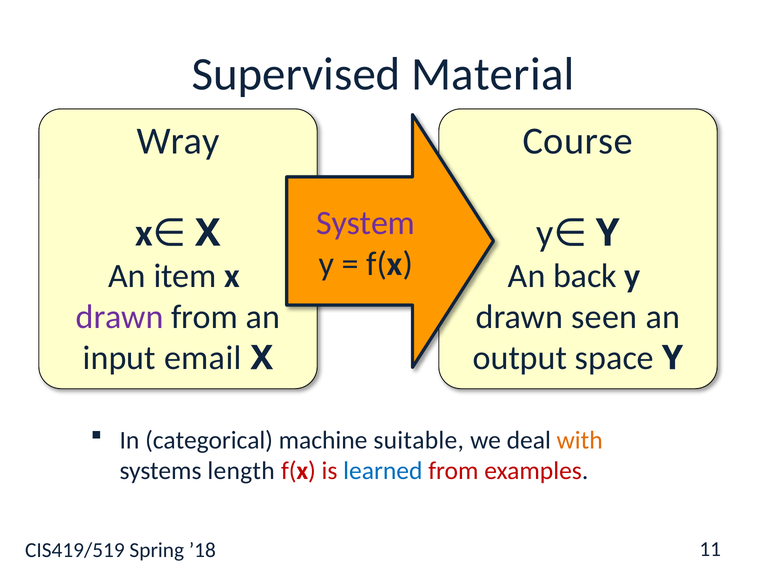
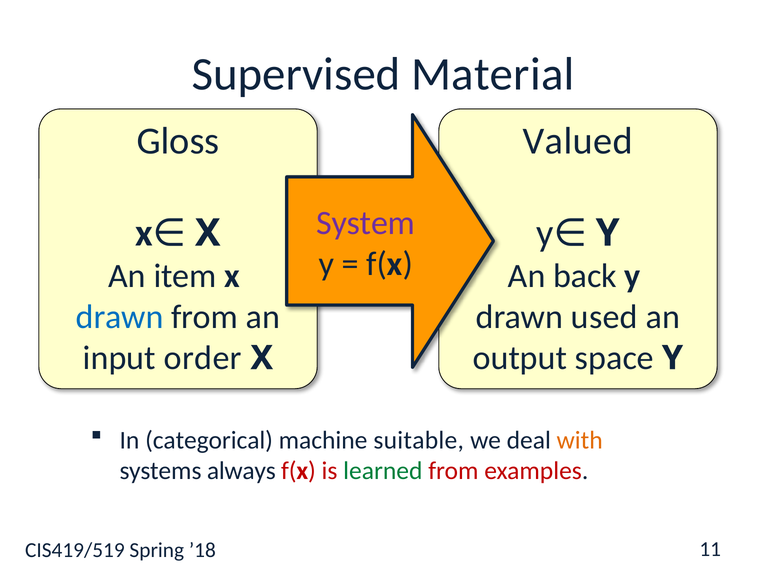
Wray: Wray -> Gloss
Course: Course -> Valued
drawn at (120, 317) colour: purple -> blue
seen: seen -> used
email: email -> order
length: length -> always
learned colour: blue -> green
